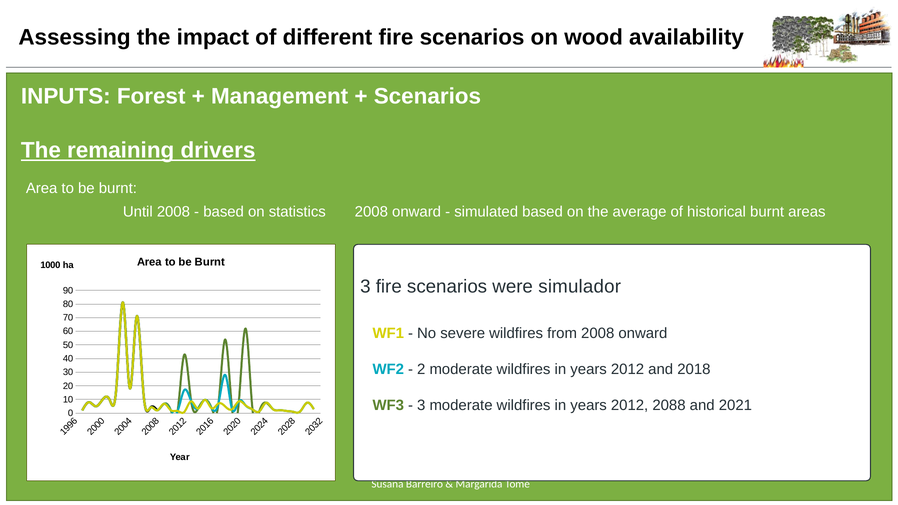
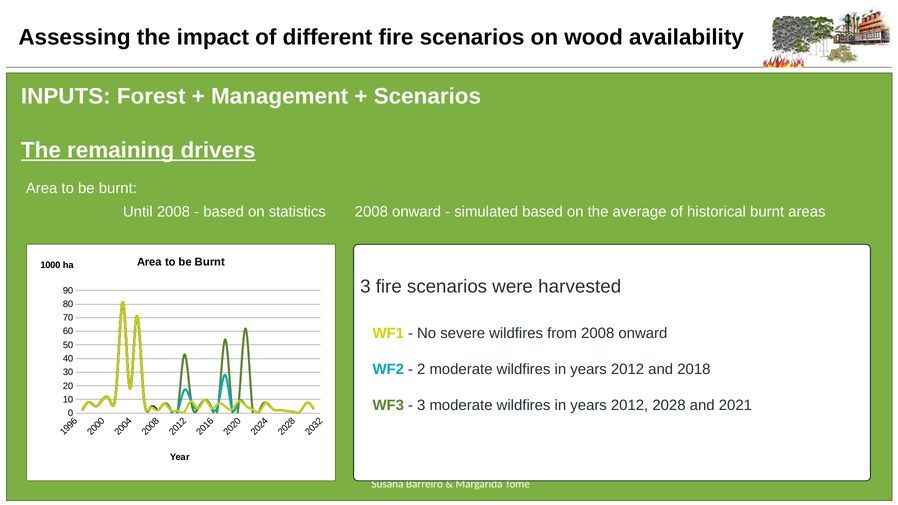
simulador: simulador -> harvested
2088: 2088 -> 2028
